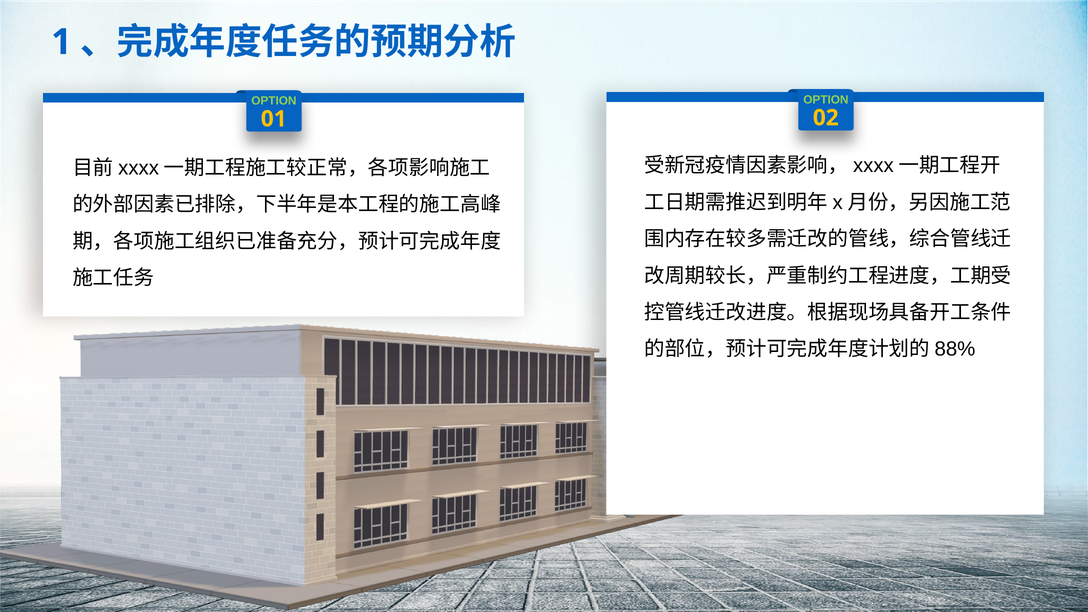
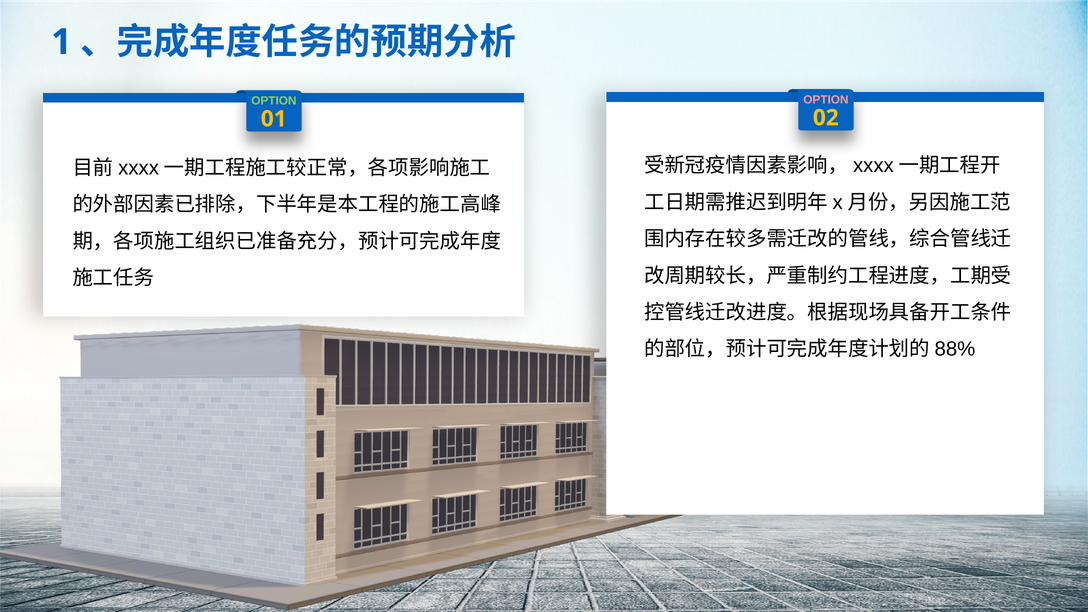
OPTION at (826, 100) colour: light green -> pink
